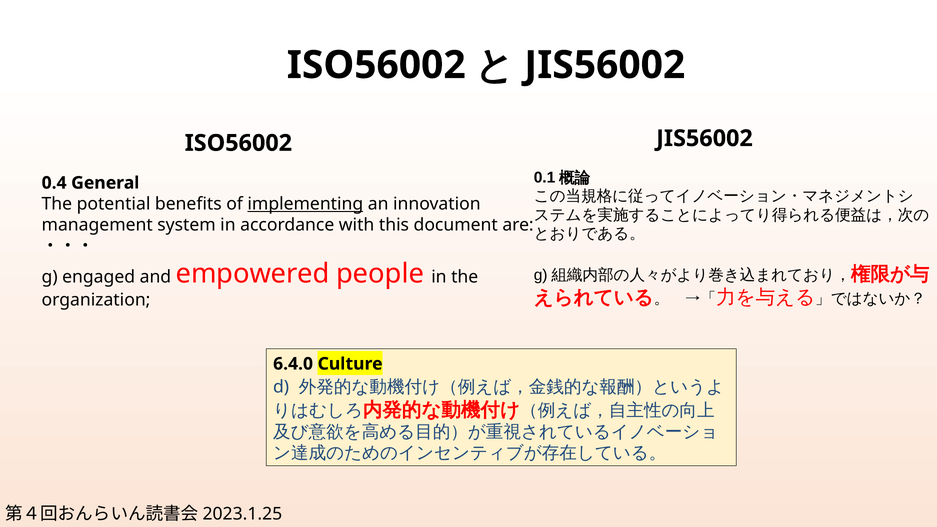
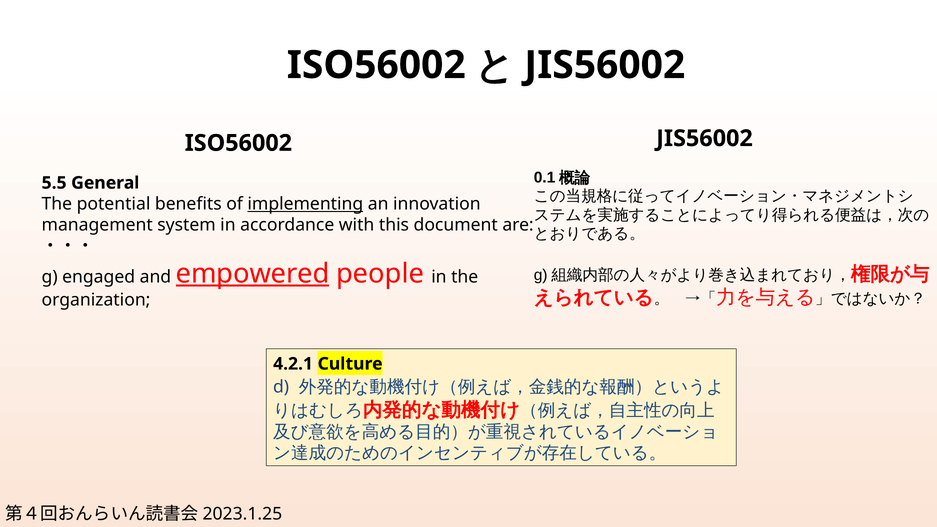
0.4: 0.4 -> 5.5
empowered underline: none -> present
6.4.0: 6.4.0 -> 4.2.1
